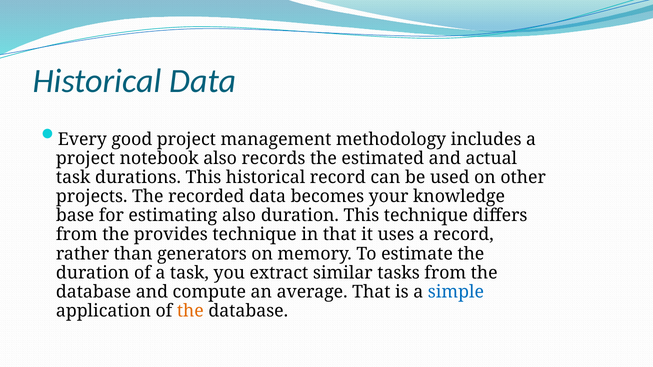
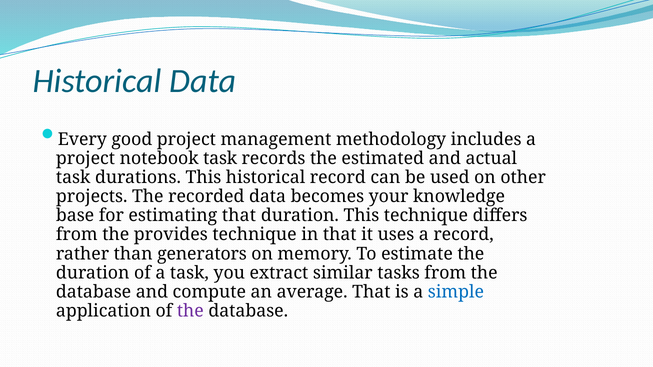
notebook also: also -> task
estimating also: also -> that
the at (190, 311) colour: orange -> purple
